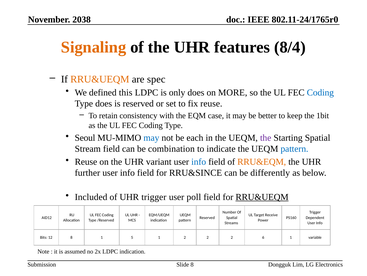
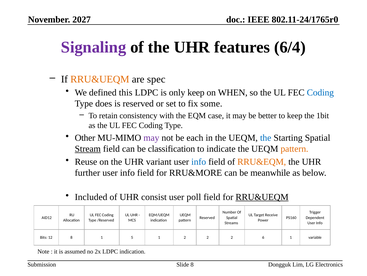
2038: 2038 -> 2027
Signaling colour: orange -> purple
8/4: 8/4 -> 6/4
only does: does -> keep
MORE: MORE -> WHEN
fix reuse: reuse -> some
Seoul: Seoul -> Other
may at (151, 137) colour: blue -> purple
the at (266, 137) colour: purple -> blue
Stream underline: none -> present
combination: combination -> classification
pattern at (294, 148) colour: blue -> orange
RRU&SINCE: RRU&SINCE -> RRU&MORE
differently: differently -> meanwhile
UHR trigger: trigger -> consist
